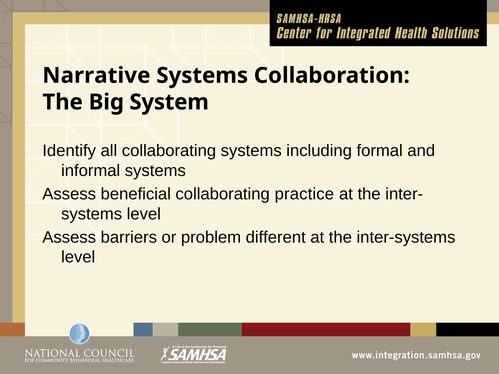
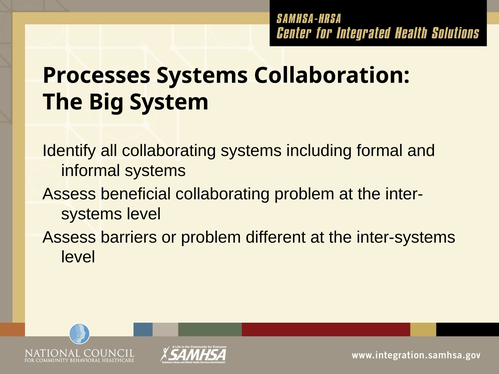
Narrative: Narrative -> Processes
collaborating practice: practice -> problem
